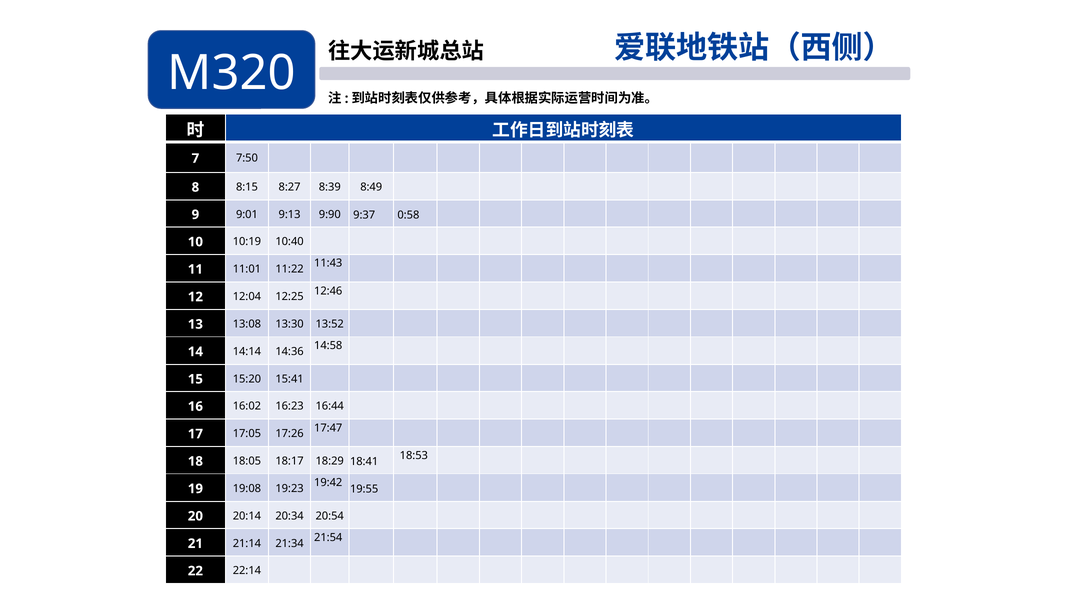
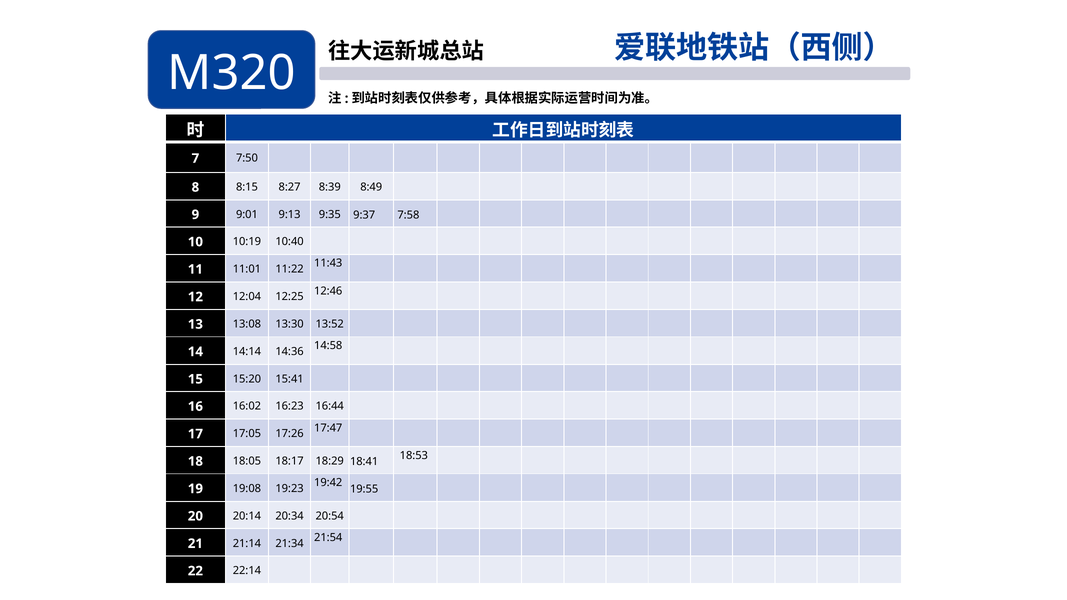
9:90: 9:90 -> 9:35
0:58: 0:58 -> 7:58
